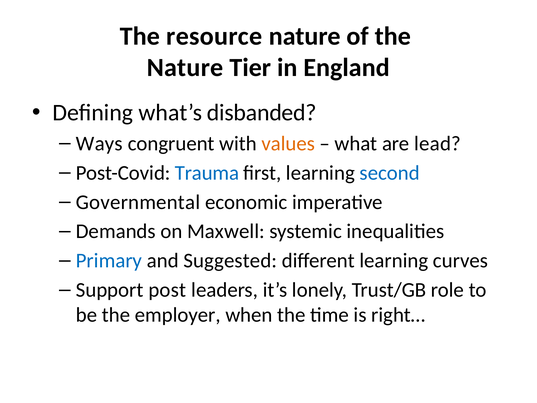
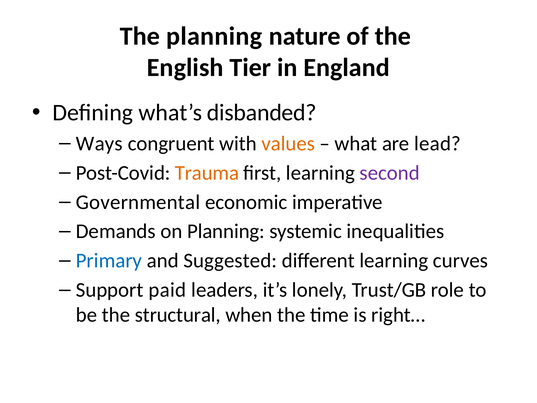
The resource: resource -> planning
Nature at (185, 68): Nature -> English
Trauma colour: blue -> orange
second colour: blue -> purple
on Maxwell: Maxwell -> Planning
post: post -> paid
employer: employer -> structural
